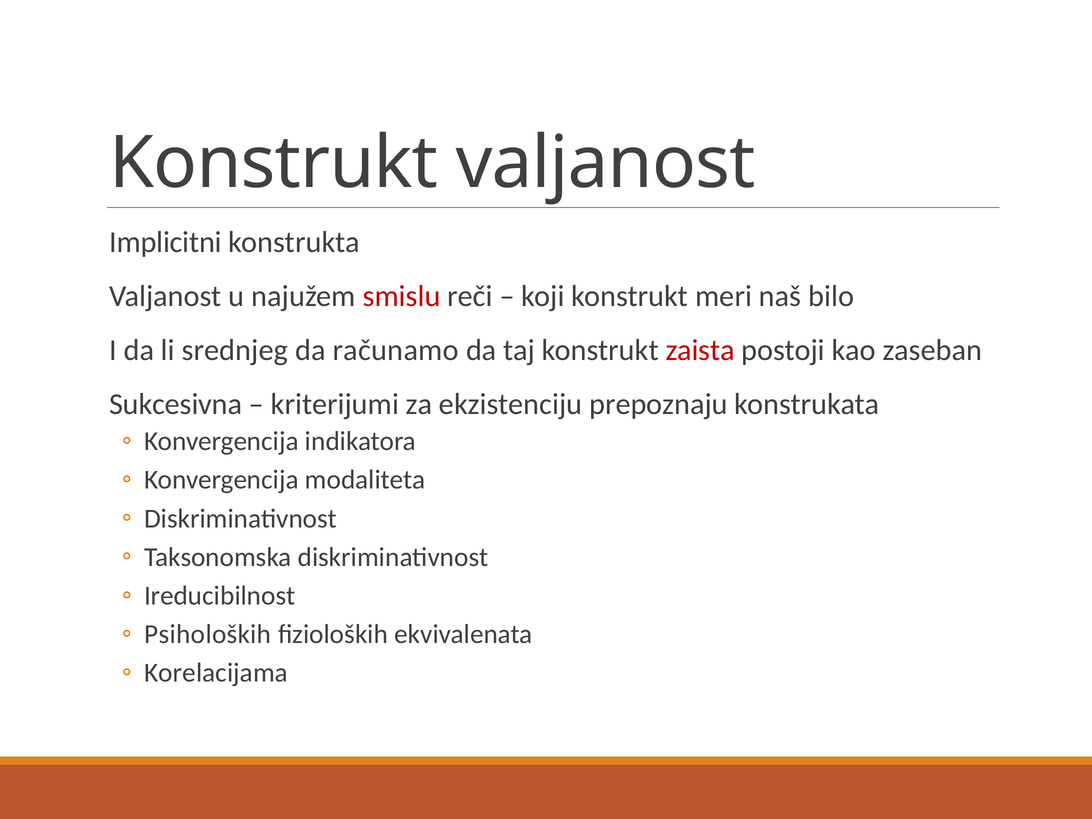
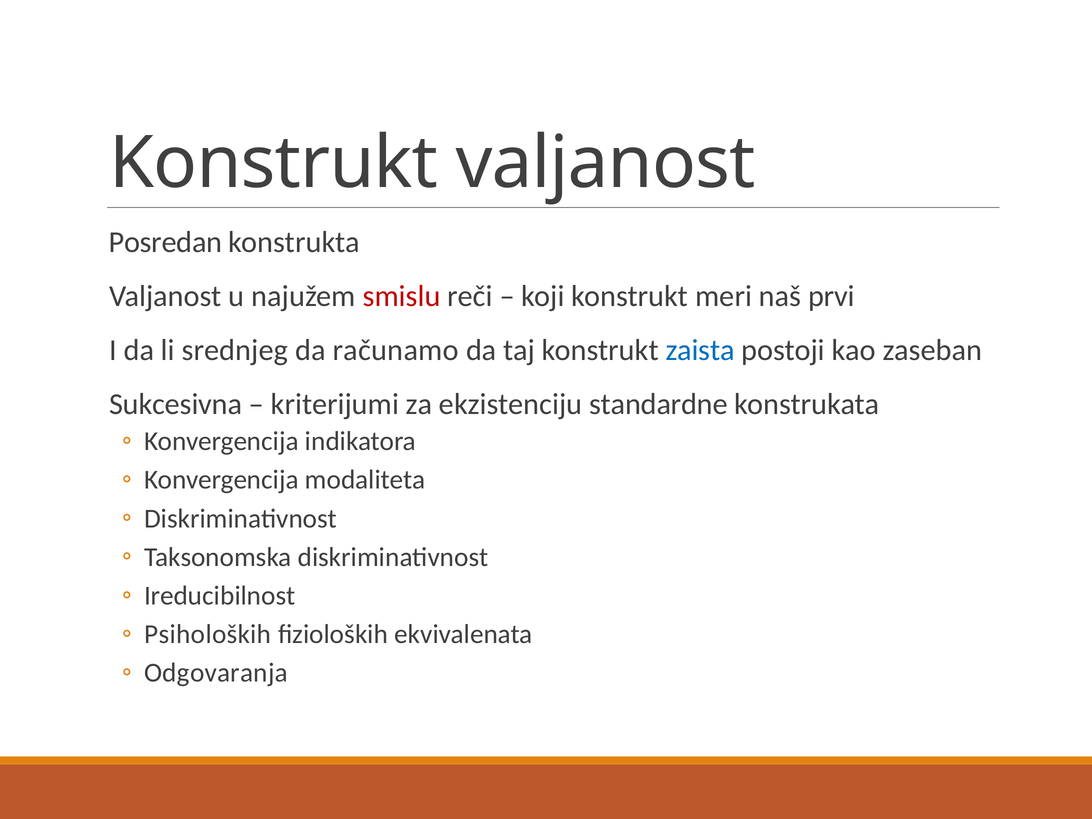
Implicitni: Implicitni -> Posredan
bilo: bilo -> prvi
zaista colour: red -> blue
prepoznaju: prepoznaju -> standardne
Korelacijama: Korelacijama -> Odgovaranja
